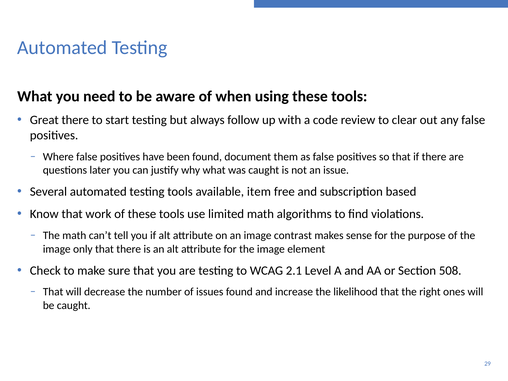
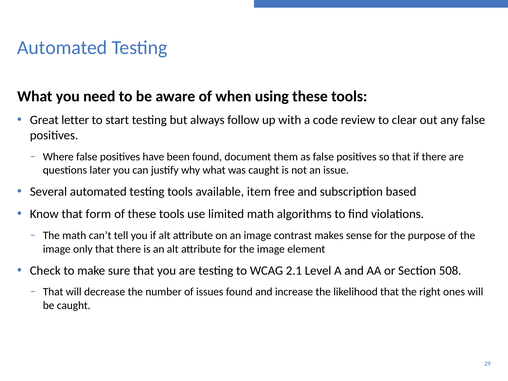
Great there: there -> letter
work: work -> form
